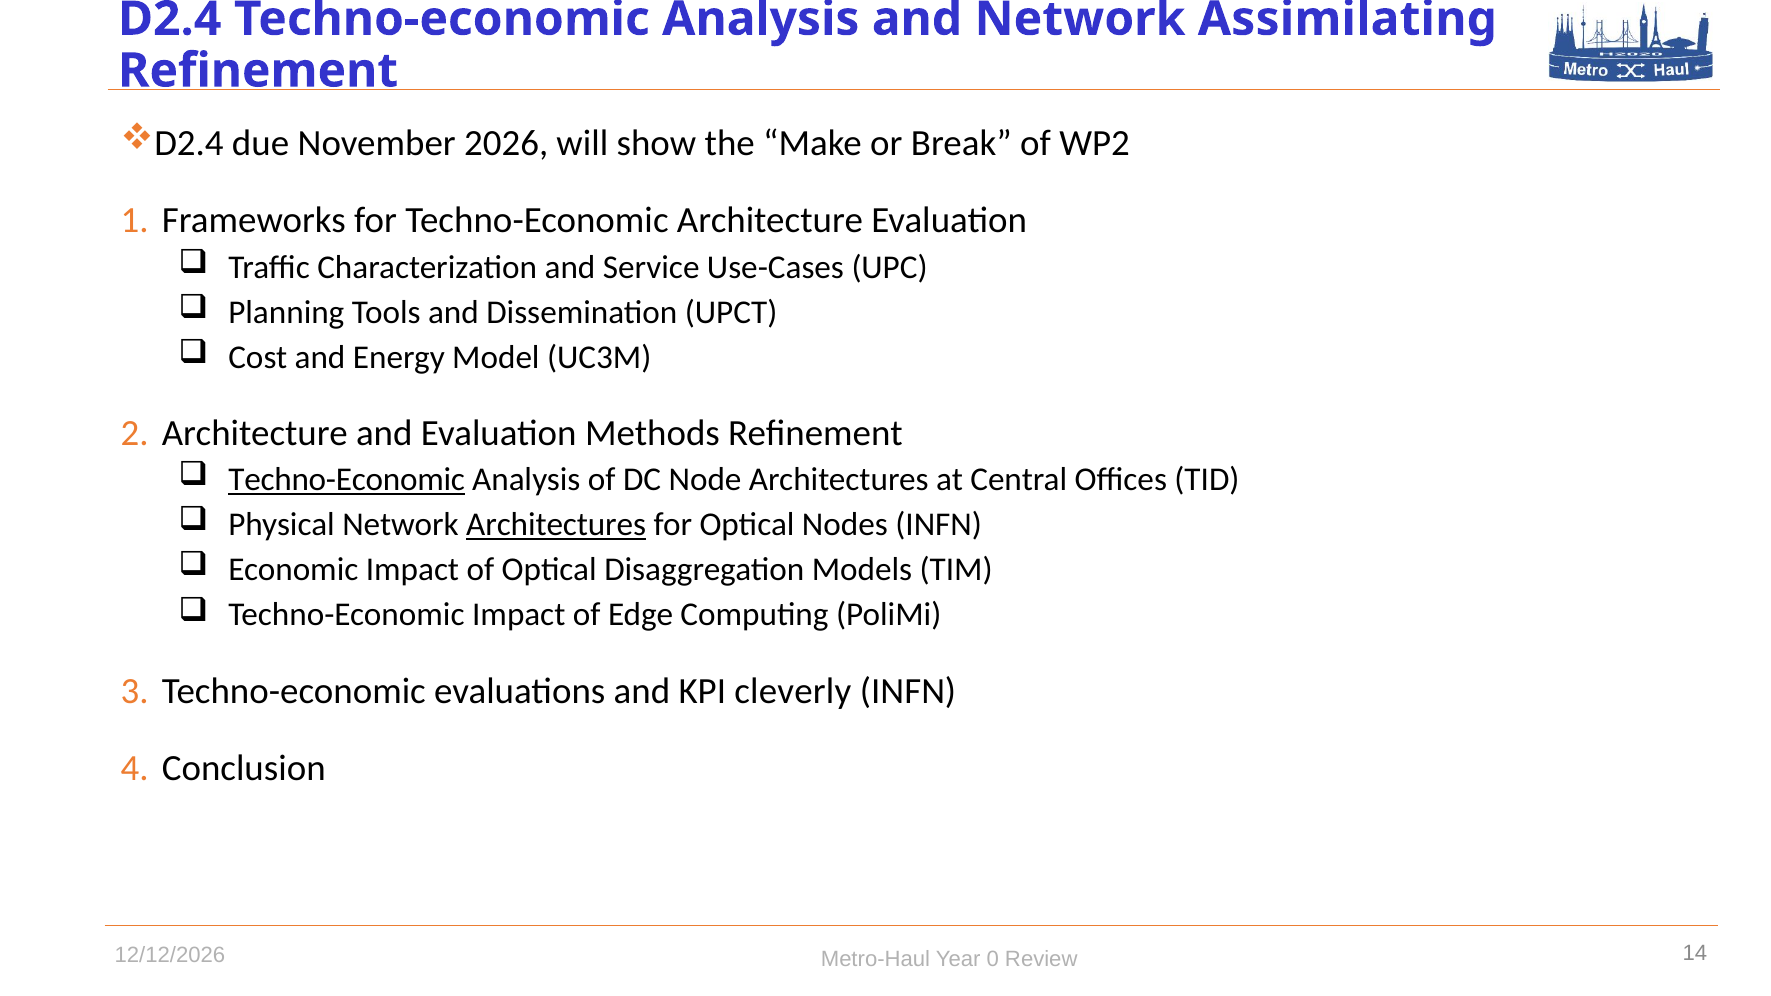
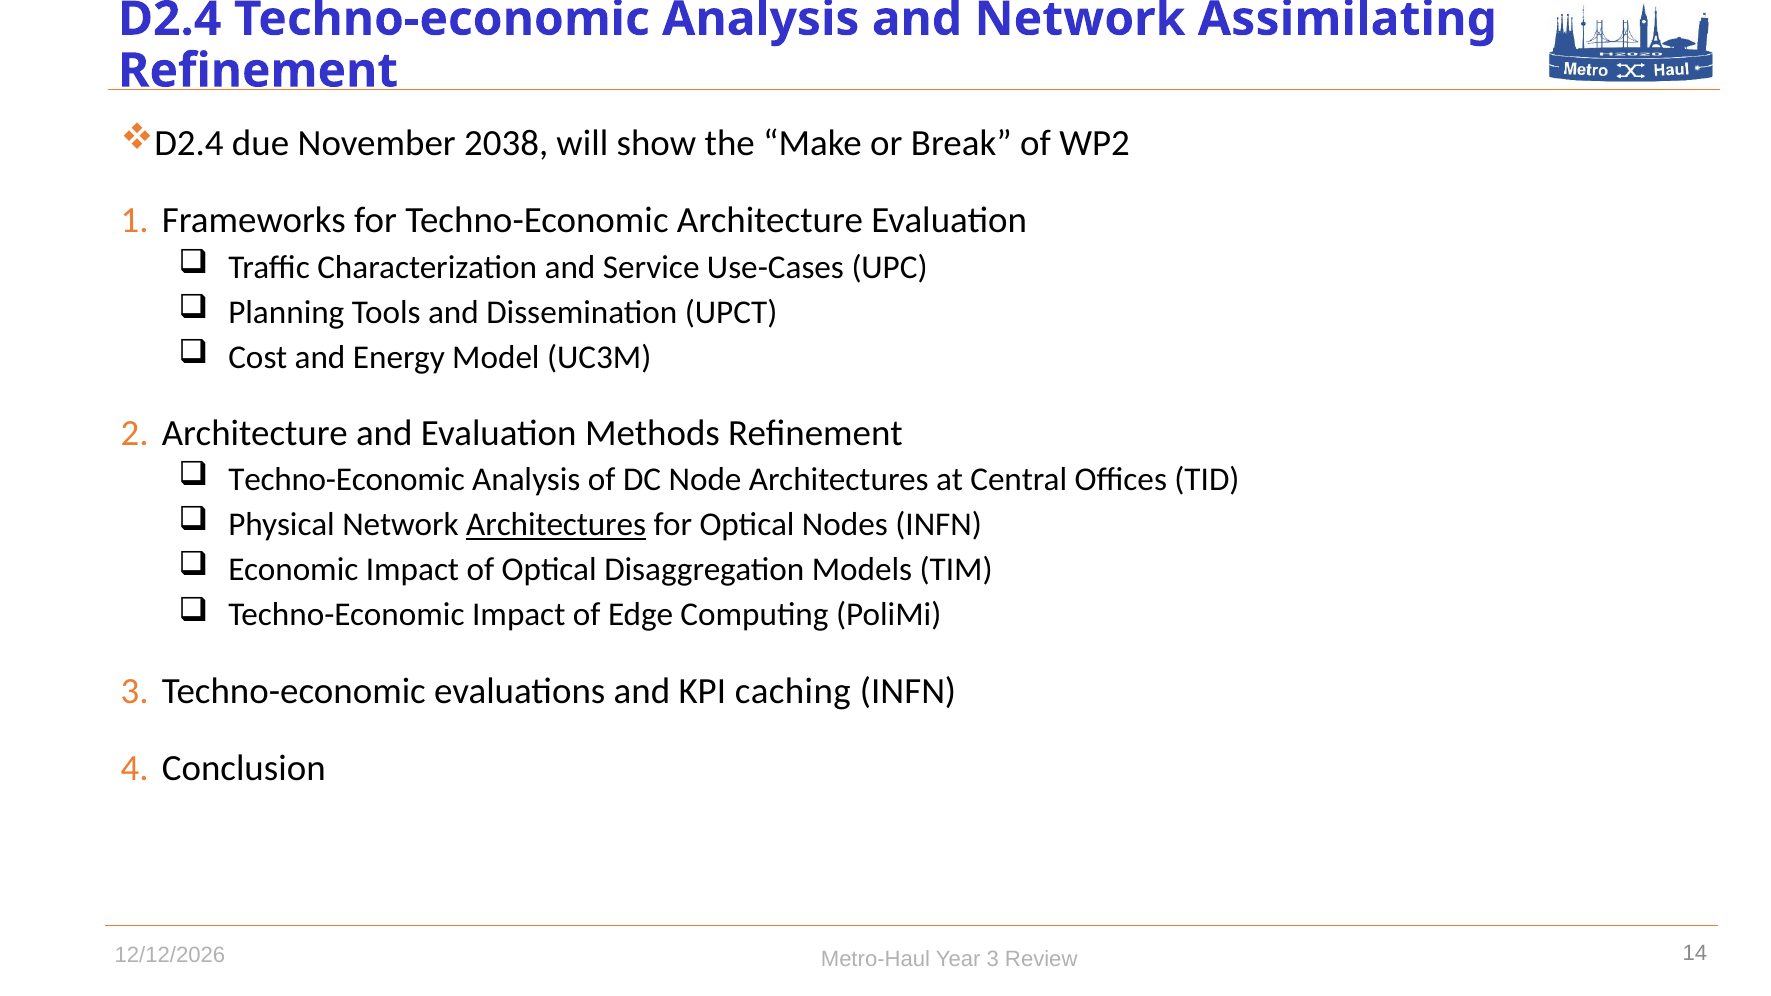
2026: 2026 -> 2038
Techno-Economic at (347, 480) underline: present -> none
cleverly: cleverly -> caching
Year 0: 0 -> 3
